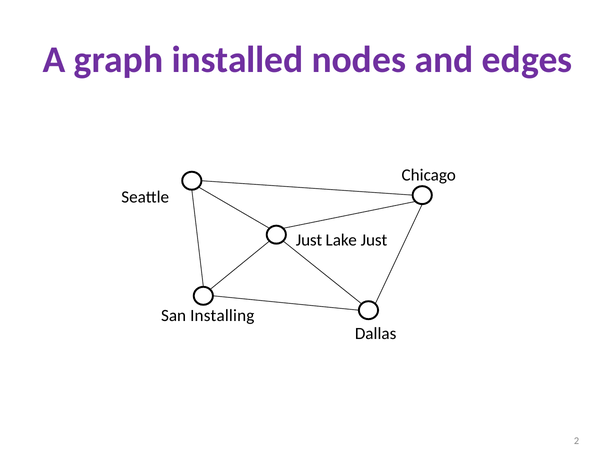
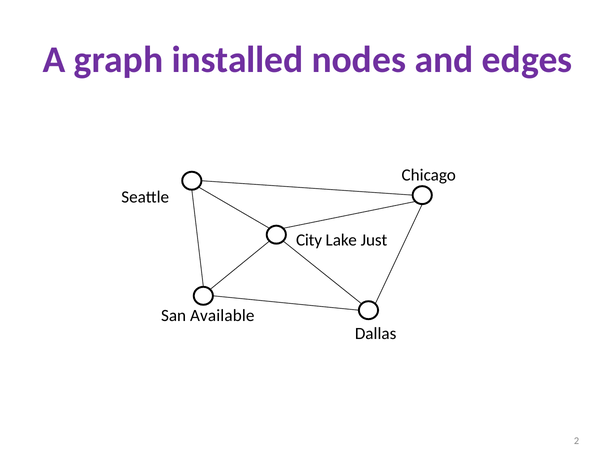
Just at (309, 240): Just -> City
Installing: Installing -> Available
